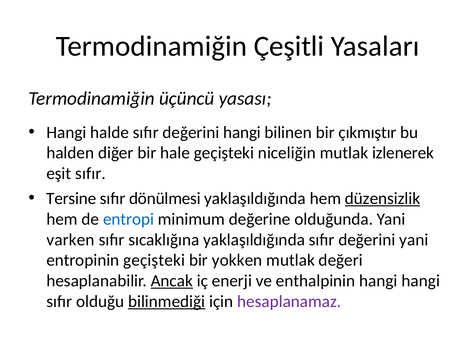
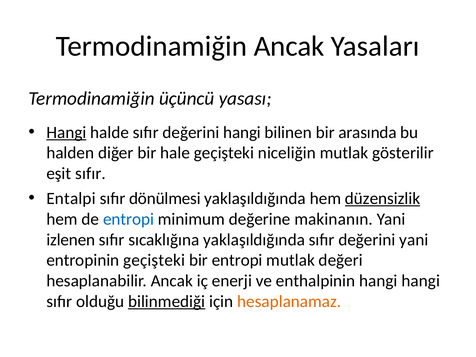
Termodinamiğin Çeşitli: Çeşitli -> Ancak
Hangi at (66, 132) underline: none -> present
çıkmıştır: çıkmıştır -> arasında
izlenerek: izlenerek -> gösterilir
Tersine: Tersine -> Entalpi
olduğunda: olduğunda -> makinanın
varken: varken -> izlenen
bir yokken: yokken -> entropi
Ancak at (172, 281) underline: present -> none
hesaplanamaz colour: purple -> orange
